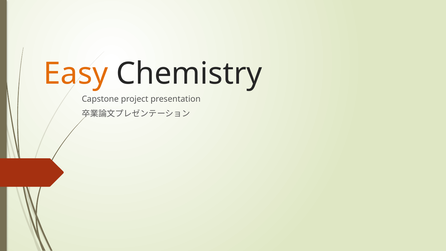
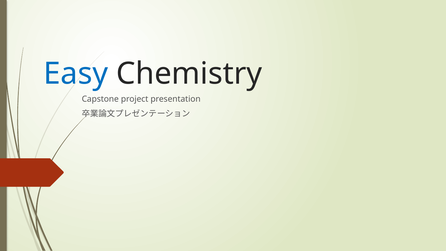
Easy colour: orange -> blue
